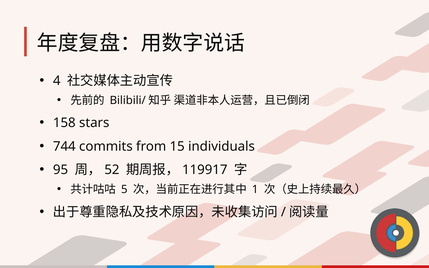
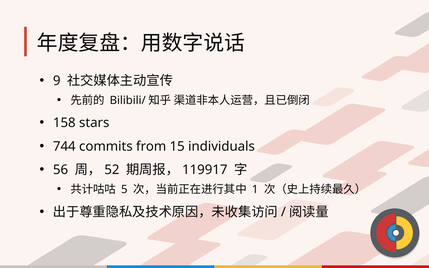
4: 4 -> 9
95: 95 -> 56
